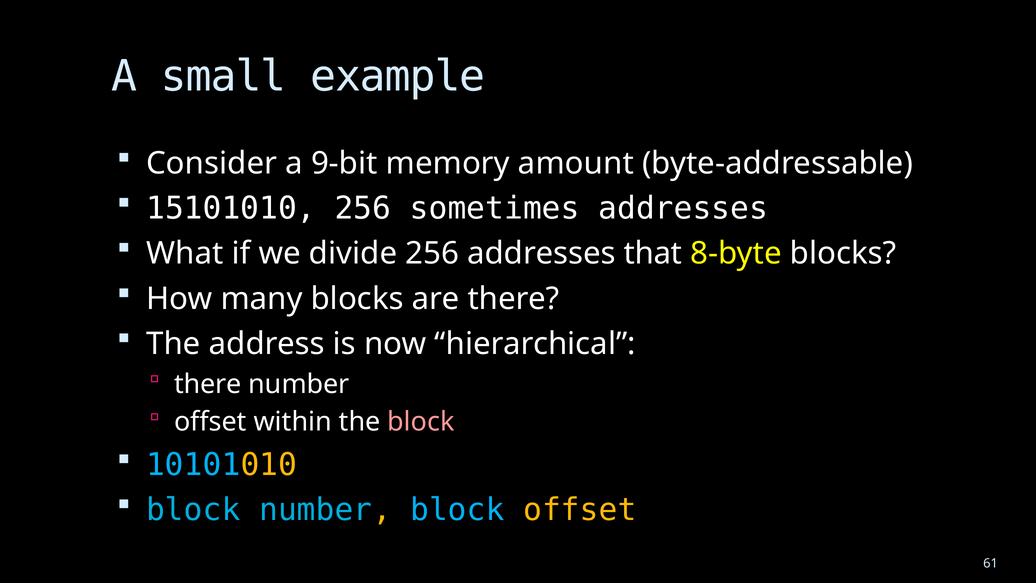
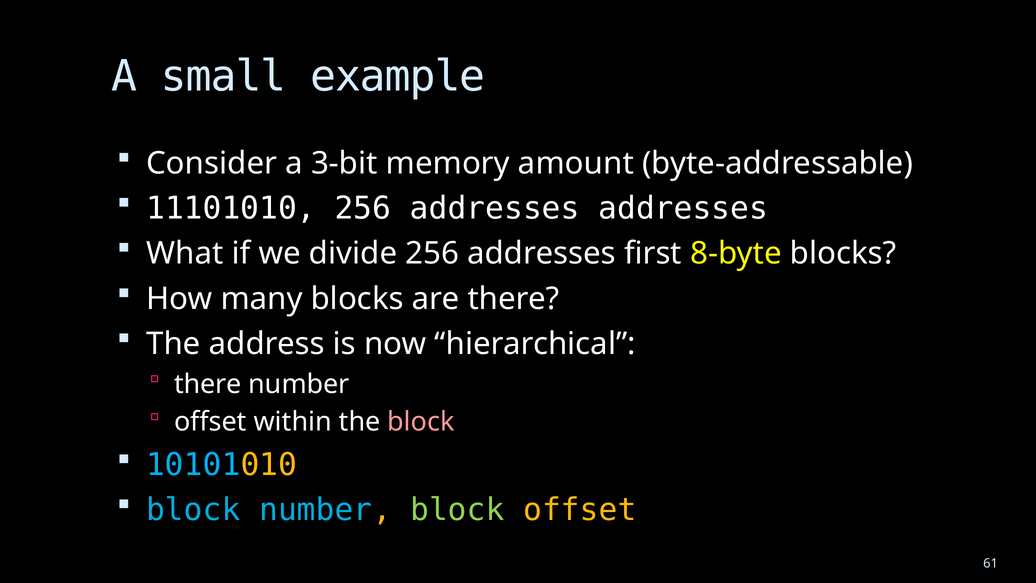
9-bit: 9-bit -> 3-bit
15101010: 15101010 -> 11101010
sometimes at (495, 208): sometimes -> addresses
that: that -> first
block at (457, 510) colour: light blue -> light green
